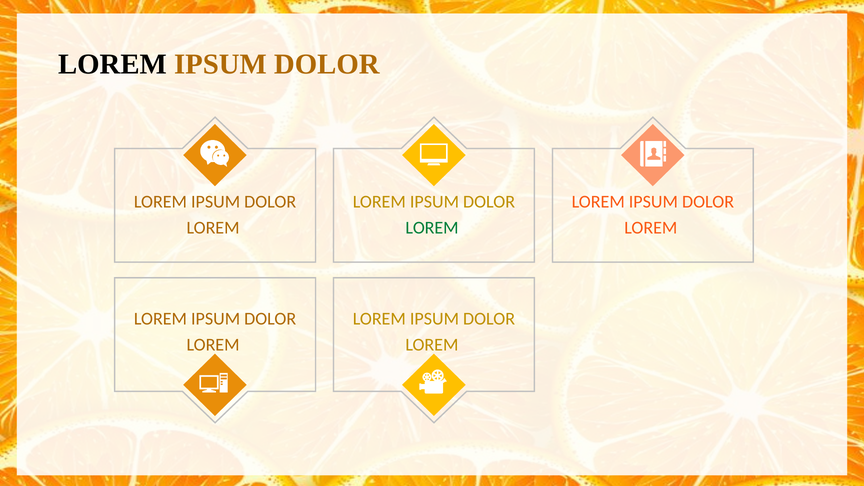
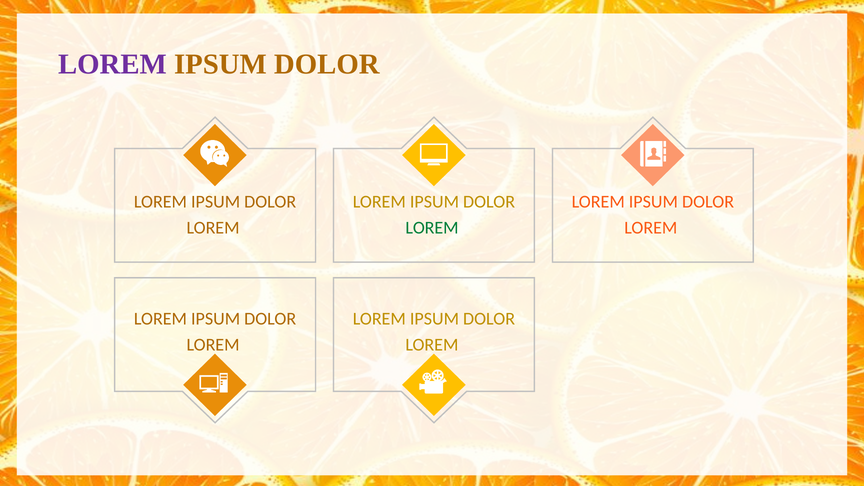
LOREM at (112, 64) colour: black -> purple
